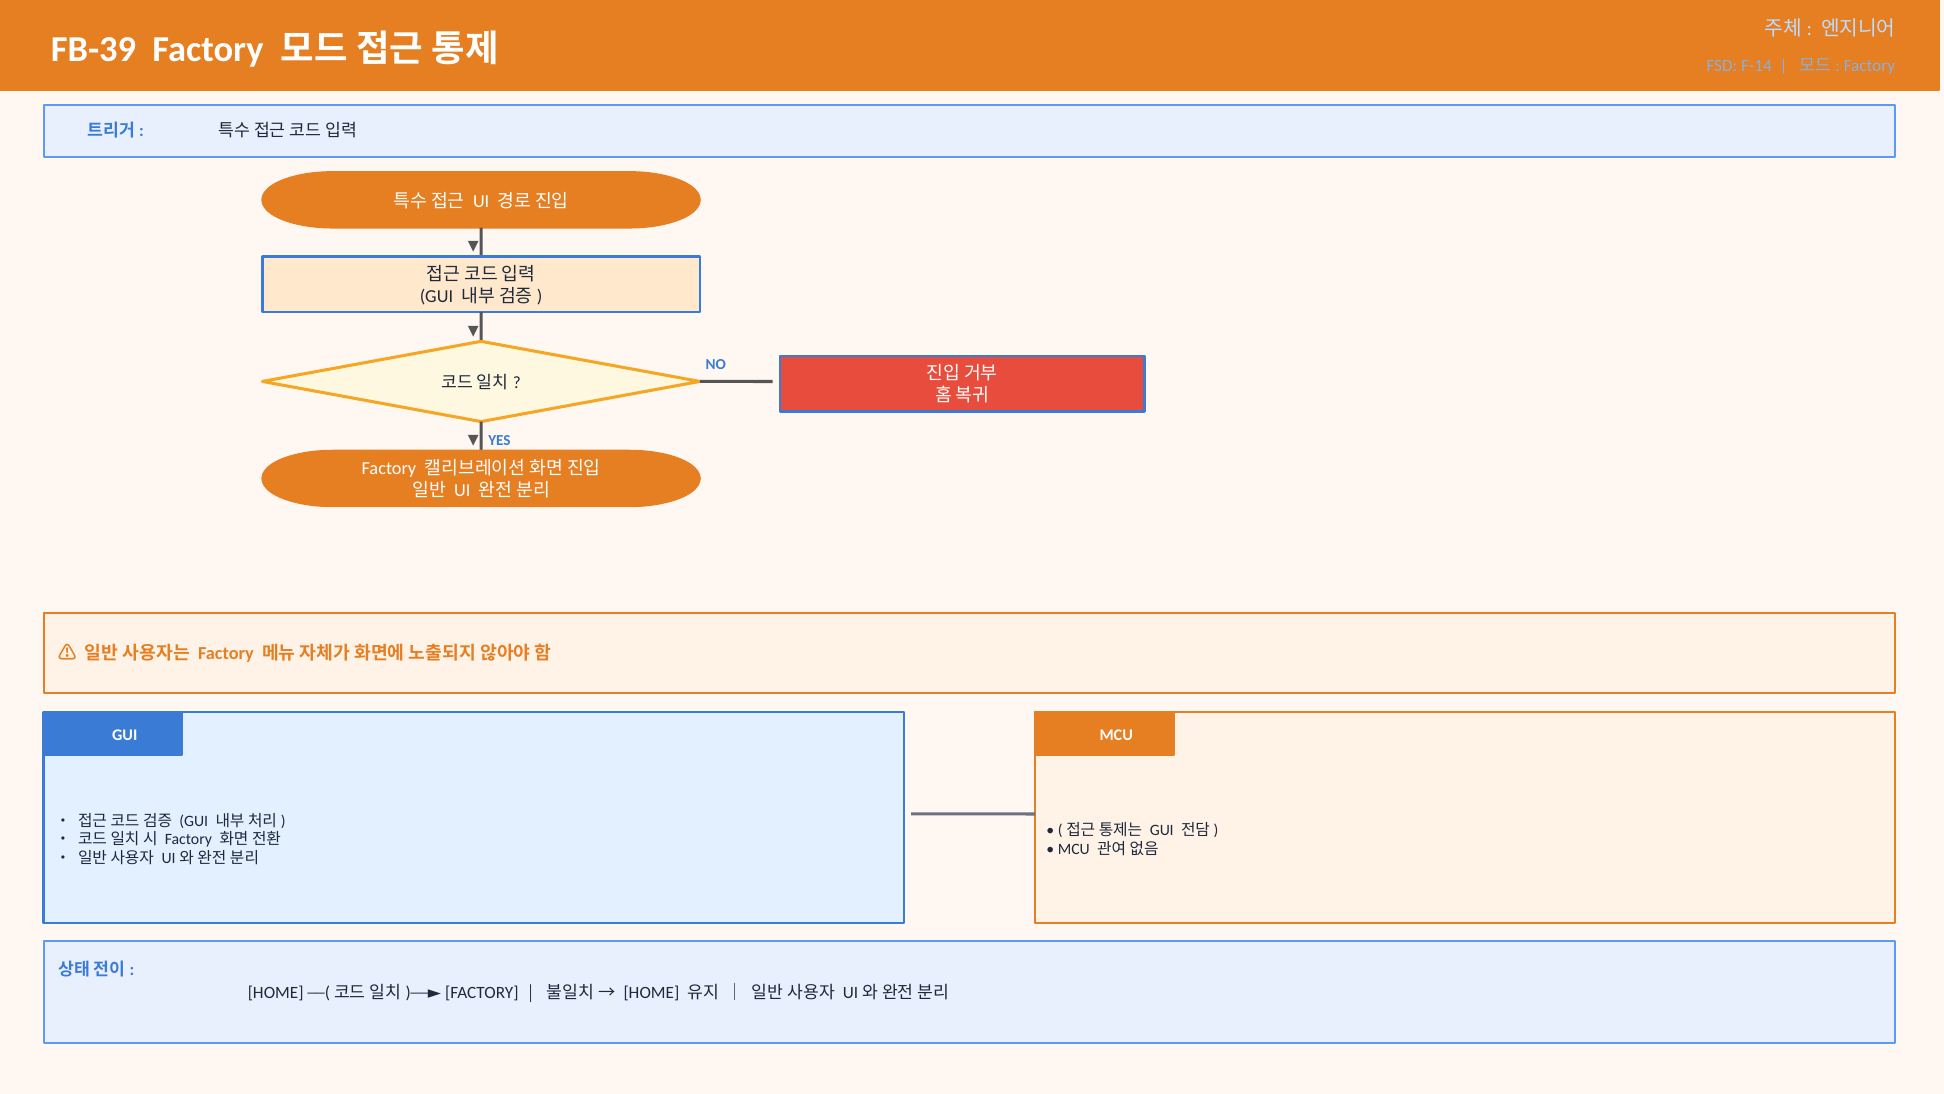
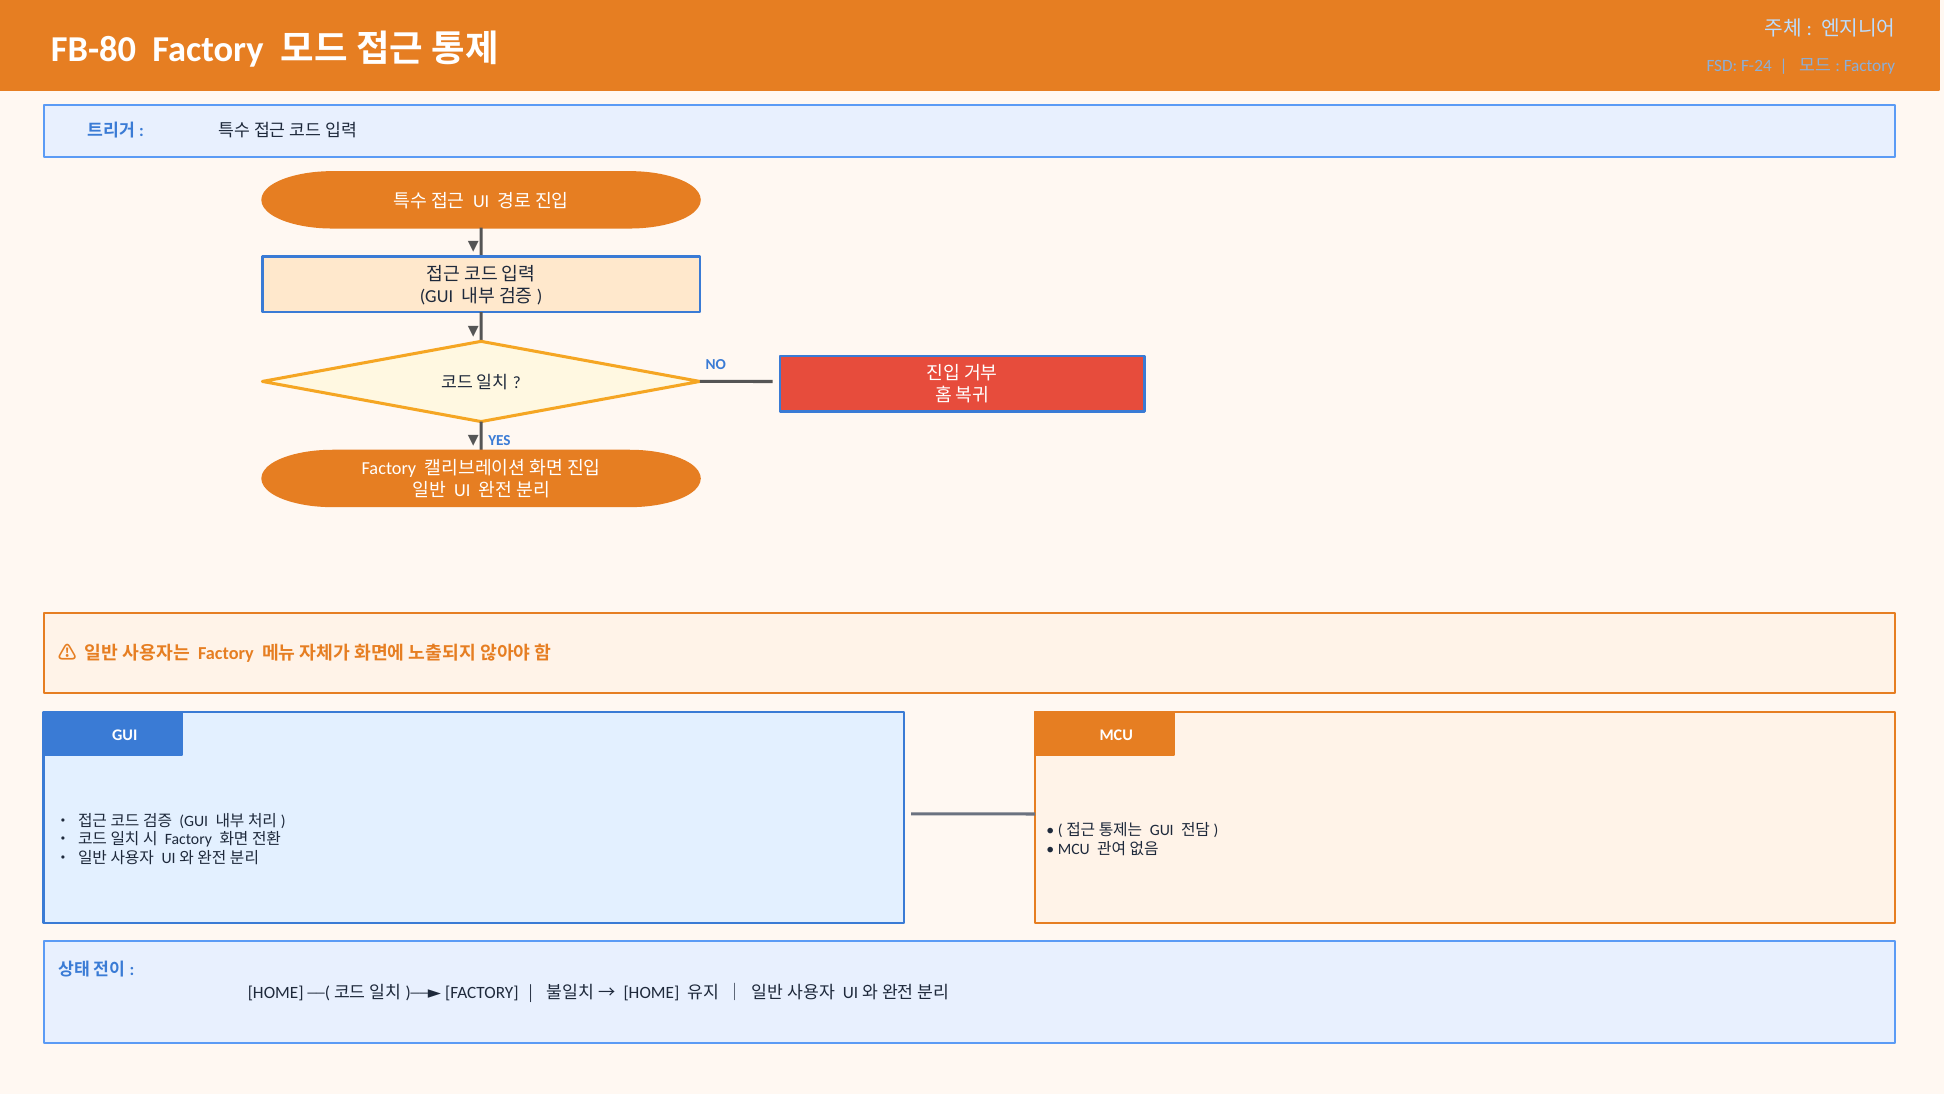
FB-39: FB-39 -> FB-80
F-14: F-14 -> F-24
